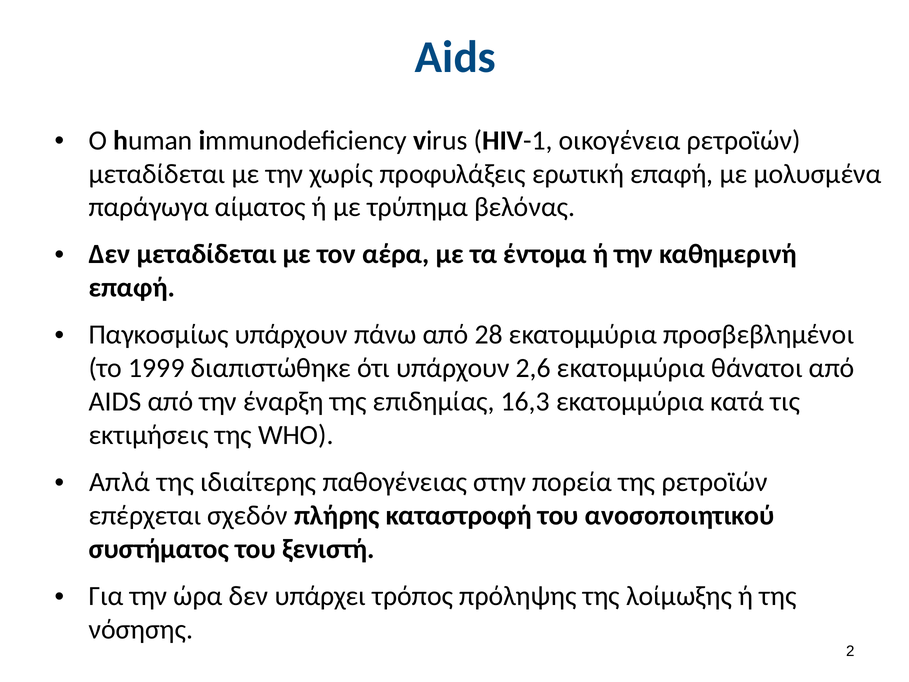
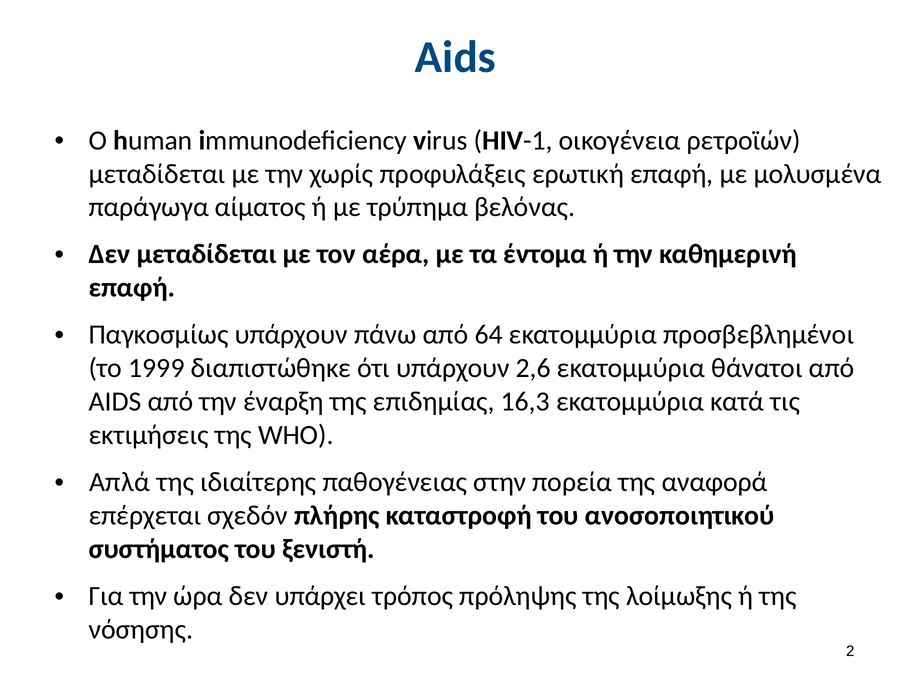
28: 28 -> 64
της ρετροϊών: ρετροϊών -> αναφορά
